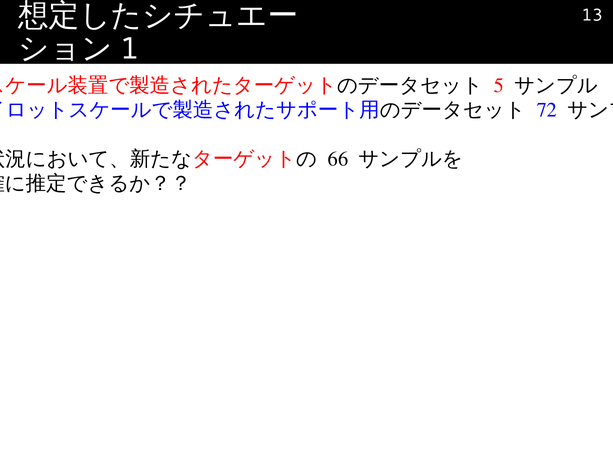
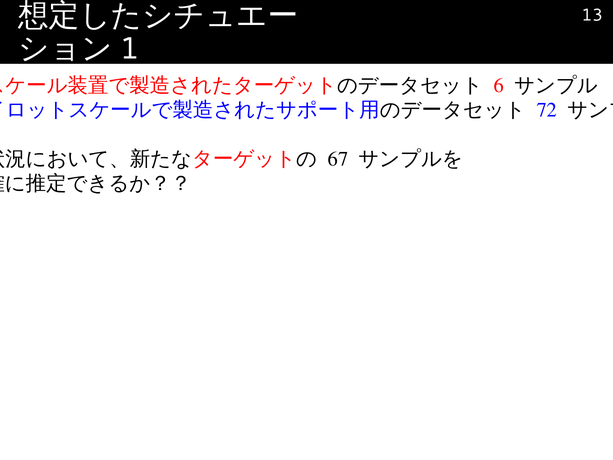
5: 5 -> 6
66: 66 -> 67
